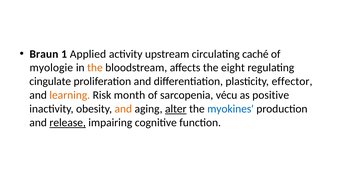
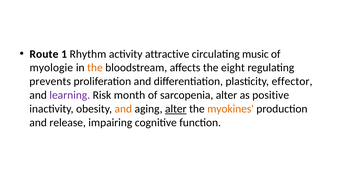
Braun: Braun -> Route
Applied: Applied -> Rhythm
upstream: upstream -> attractive
caché: caché -> music
cingulate: cingulate -> prevents
learning colour: orange -> purple
sarcopenia vécu: vécu -> alter
myokines colour: blue -> orange
release underline: present -> none
